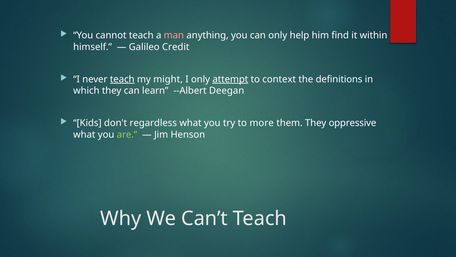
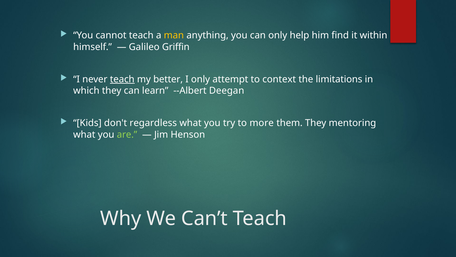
man colour: pink -> yellow
Credit: Credit -> Griffin
might: might -> better
attempt underline: present -> none
definitions: definitions -> limitations
oppressive: oppressive -> mentoring
